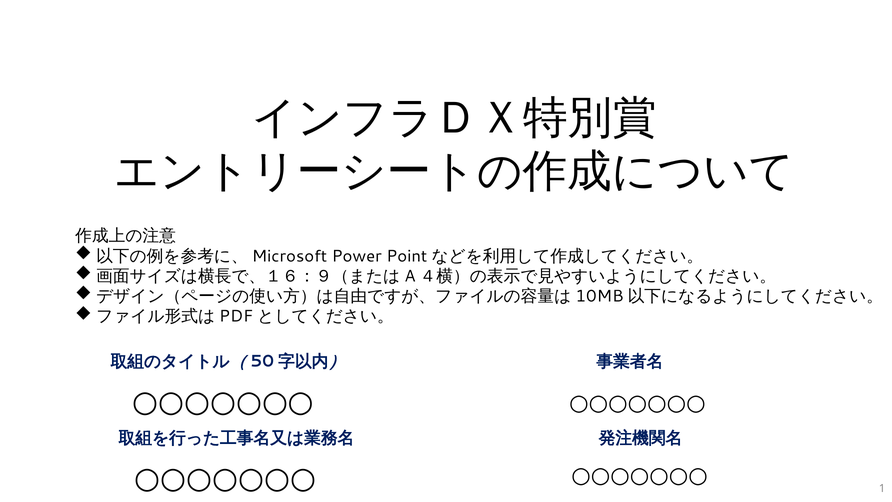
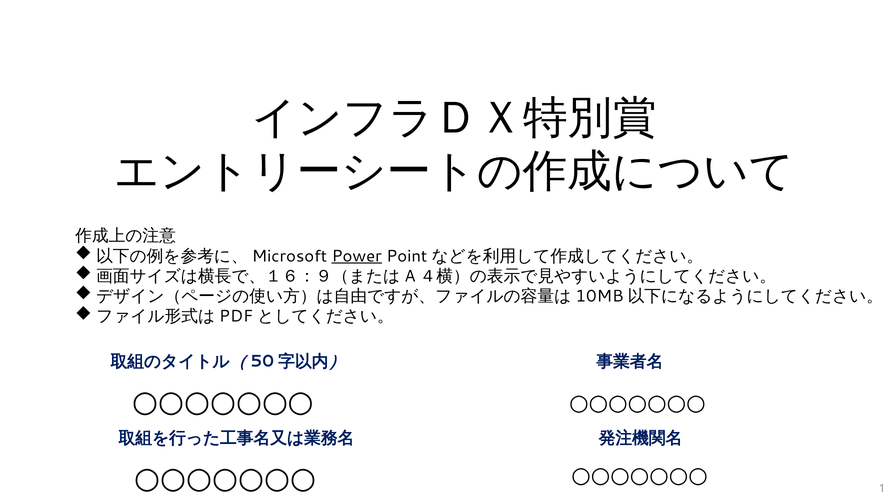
Power underline: none -> present
